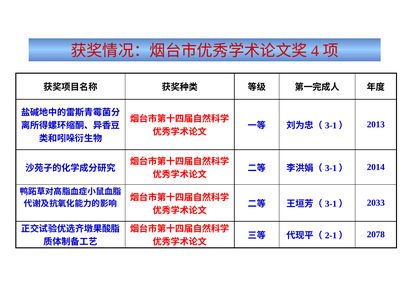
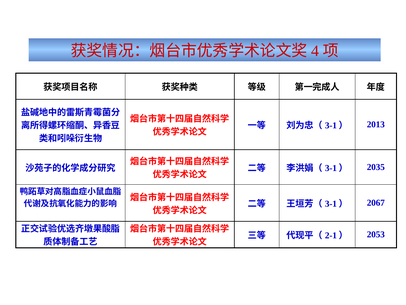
2014: 2014 -> 2035
2033: 2033 -> 2067
2078: 2078 -> 2053
